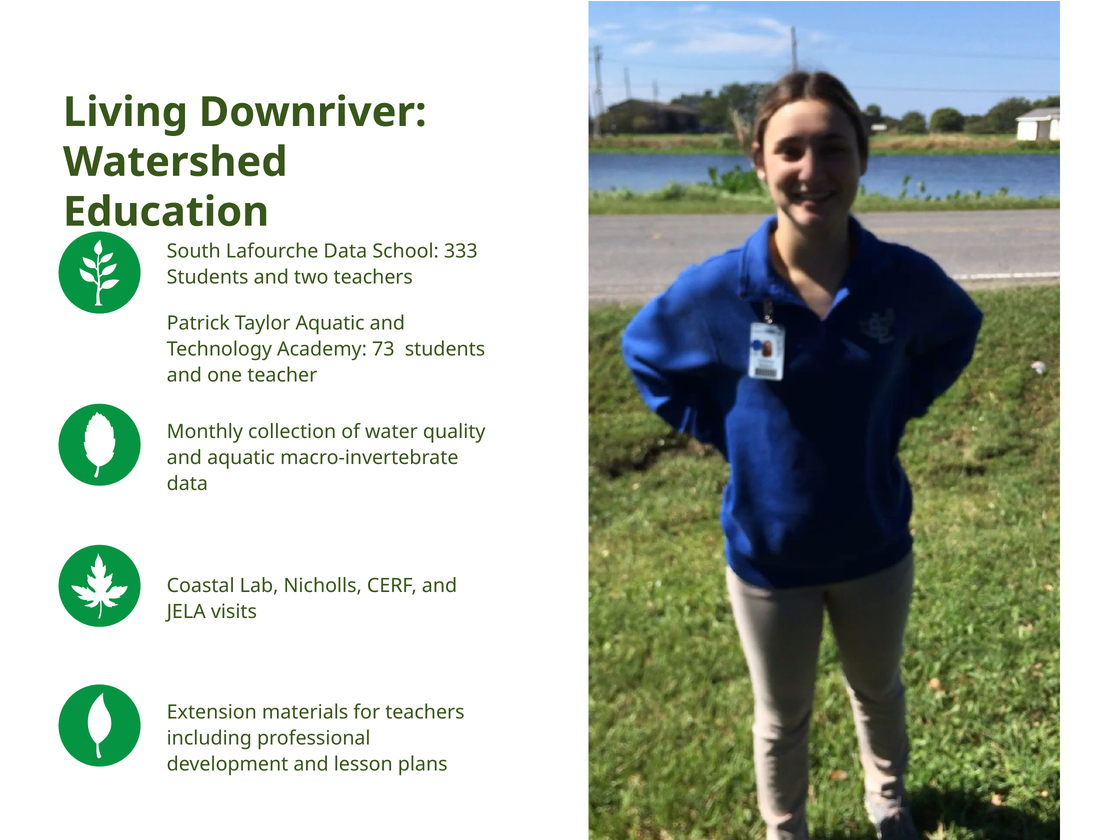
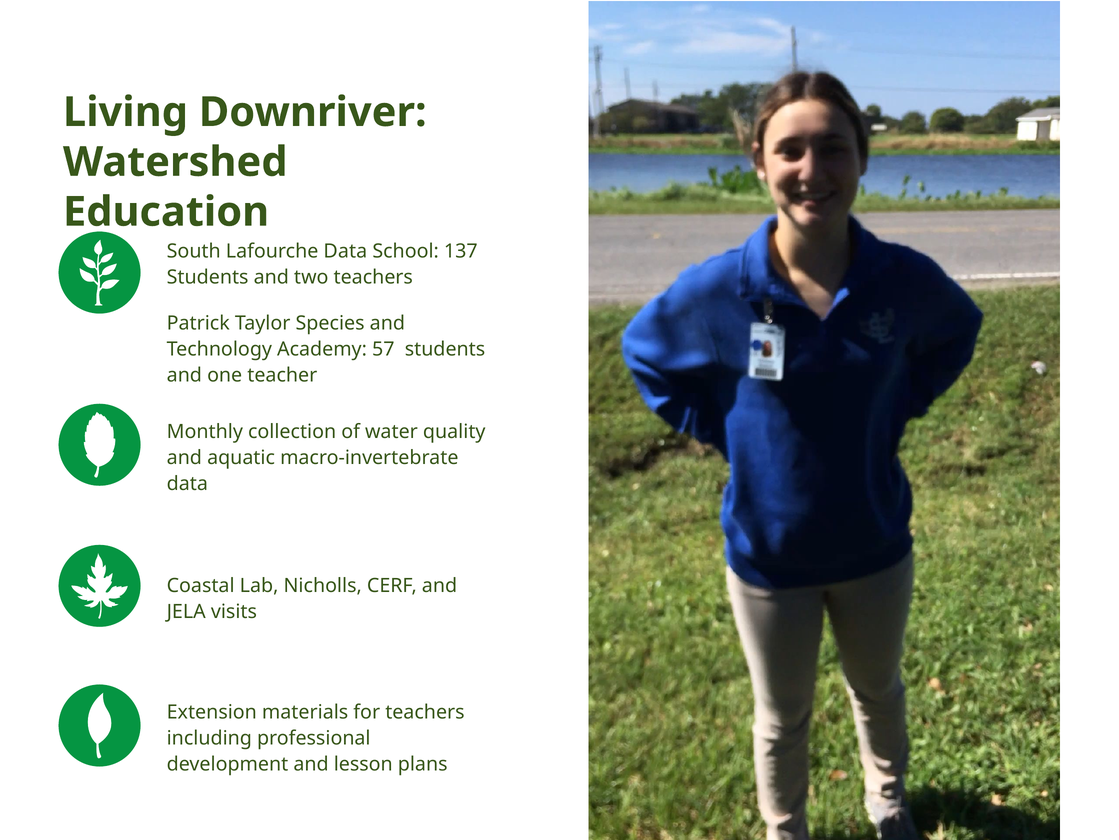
333: 333 -> 137
Taylor Aquatic: Aquatic -> Species
73: 73 -> 57
